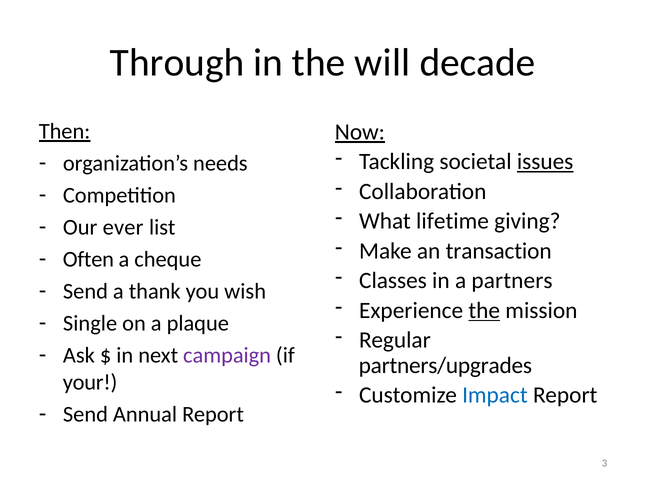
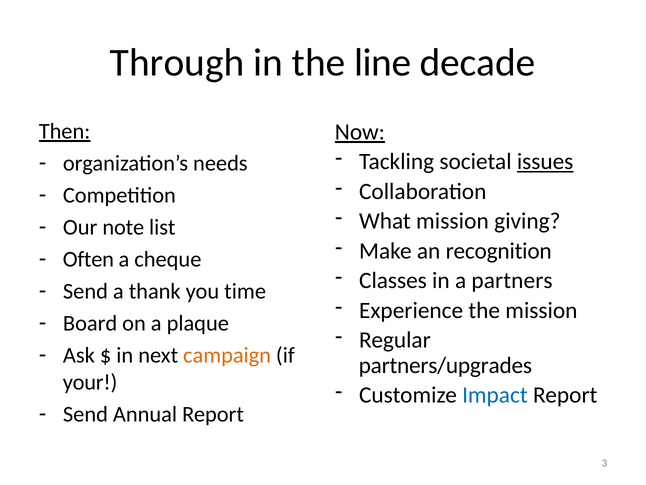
will: will -> line
What lifetime: lifetime -> mission
ever: ever -> note
transaction: transaction -> recognition
wish: wish -> time
the at (484, 310) underline: present -> none
Single: Single -> Board
campaign colour: purple -> orange
